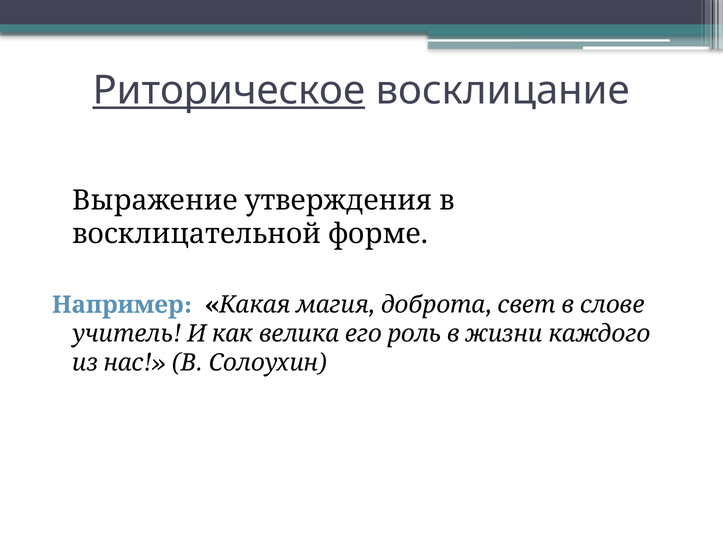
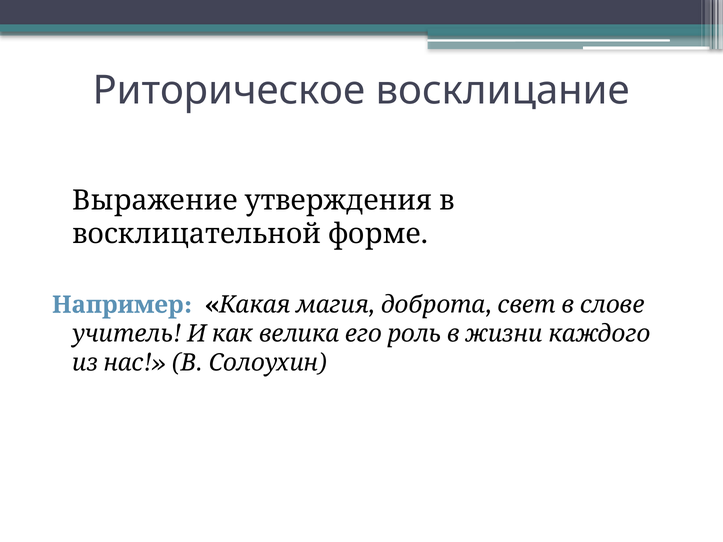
Риторическое underline: present -> none
